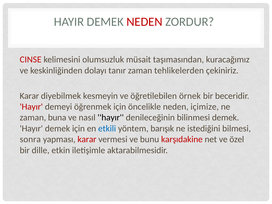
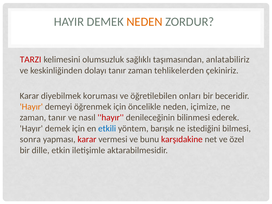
NEDEN at (145, 22) colour: red -> orange
CINSE: CINSE -> TARZI
müsait: müsait -> sağlıklı
kuracağımız: kuracağımız -> anlatabiliriz
kesmeyin: kesmeyin -> koruması
örnek: örnek -> onları
Hayır at (31, 107) colour: red -> orange
zaman buna: buna -> tanır
hayır at (111, 118) colour: black -> red
bilinmesi demek: demek -> ederek
